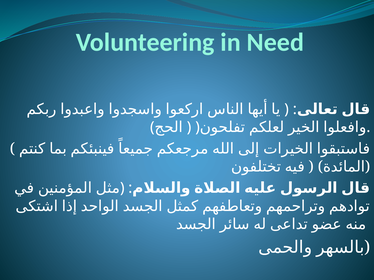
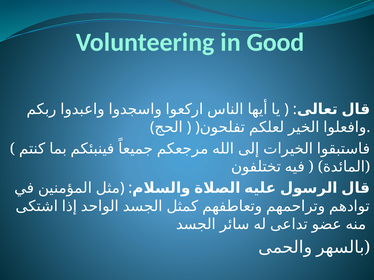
Need: Need -> Good
